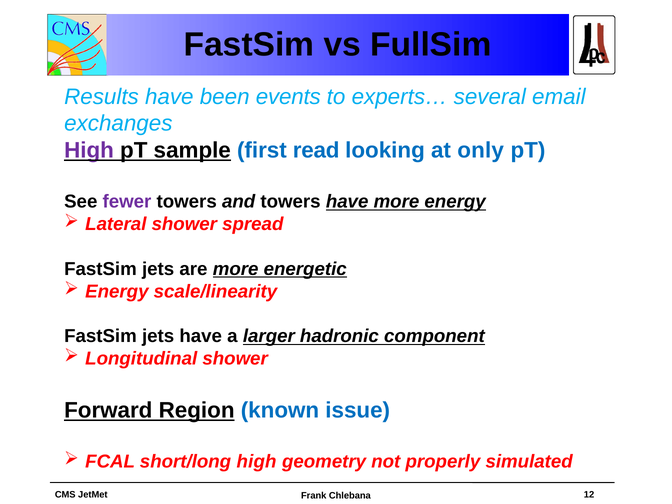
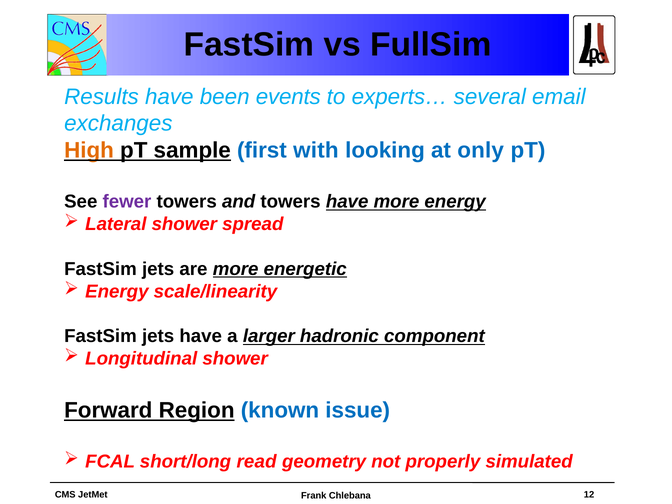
High at (89, 150) colour: purple -> orange
read: read -> with
short/long high: high -> read
